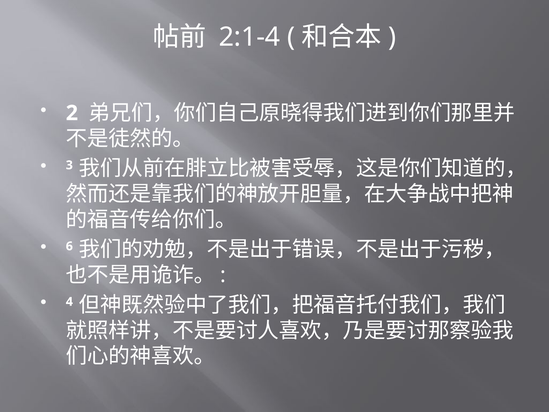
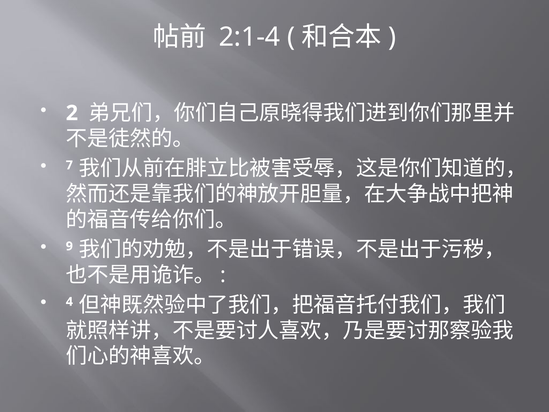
3: 3 -> 7
6: 6 -> 9
